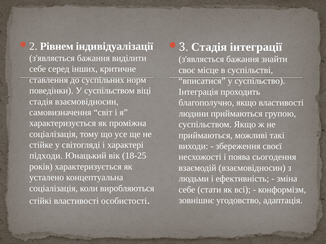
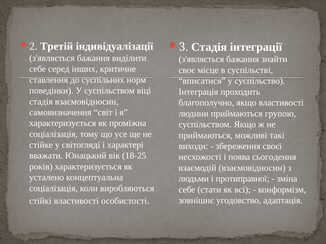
Рівнем: Рівнем -> Третій
підходи: підходи -> вважати
ефективність: ефективність -> протиправної
